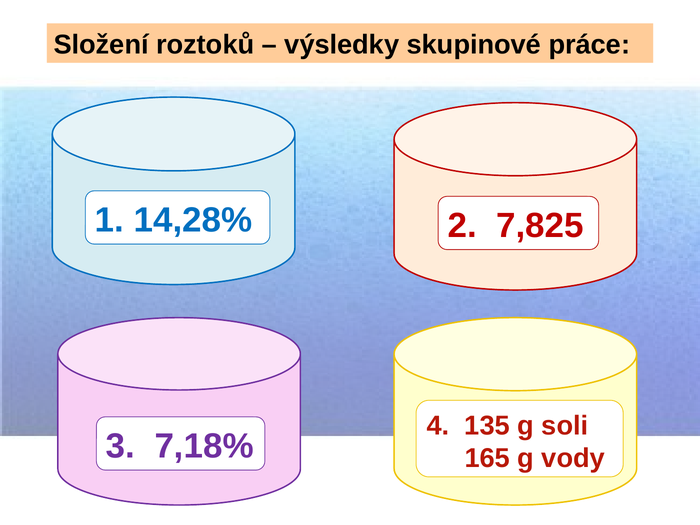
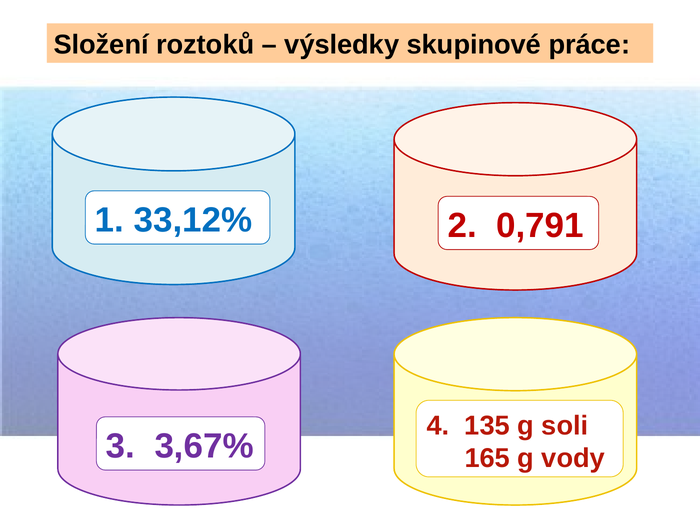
14,28%: 14,28% -> 33,12%
7,825: 7,825 -> 0,791
7,18%: 7,18% -> 3,67%
